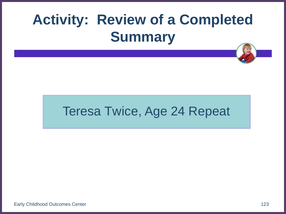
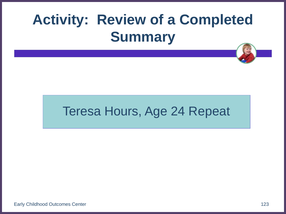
Twice: Twice -> Hours
